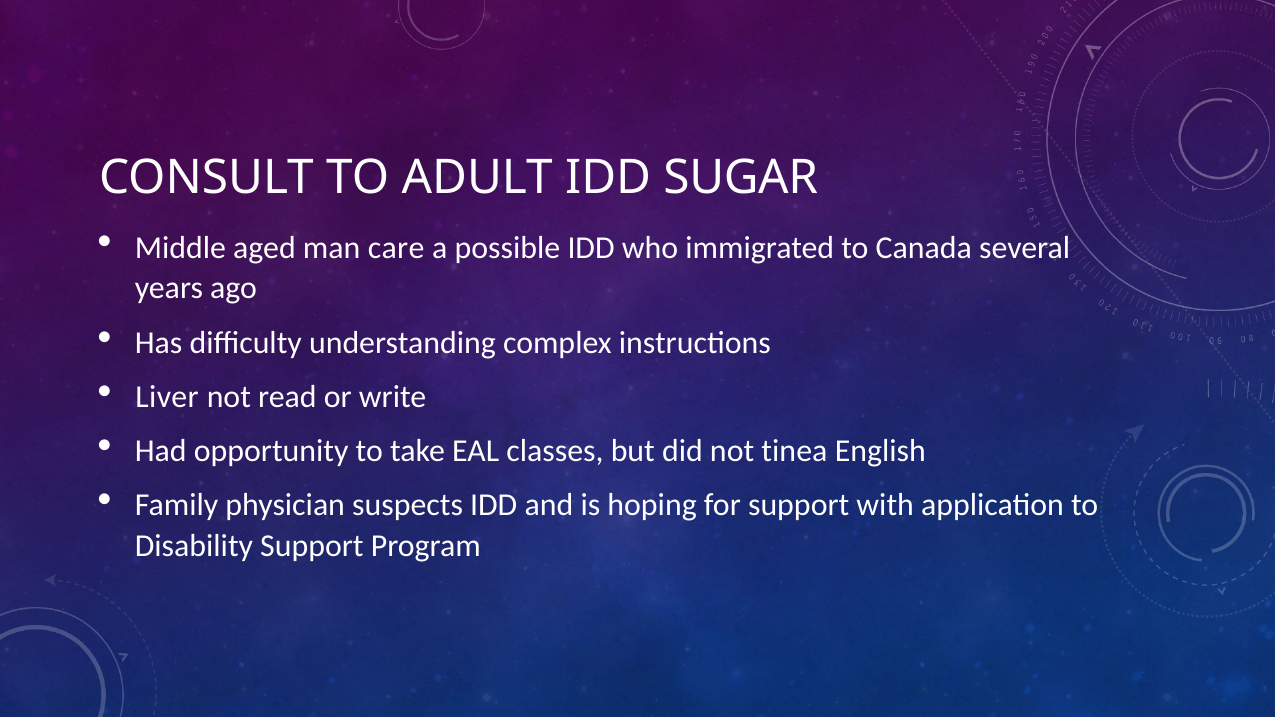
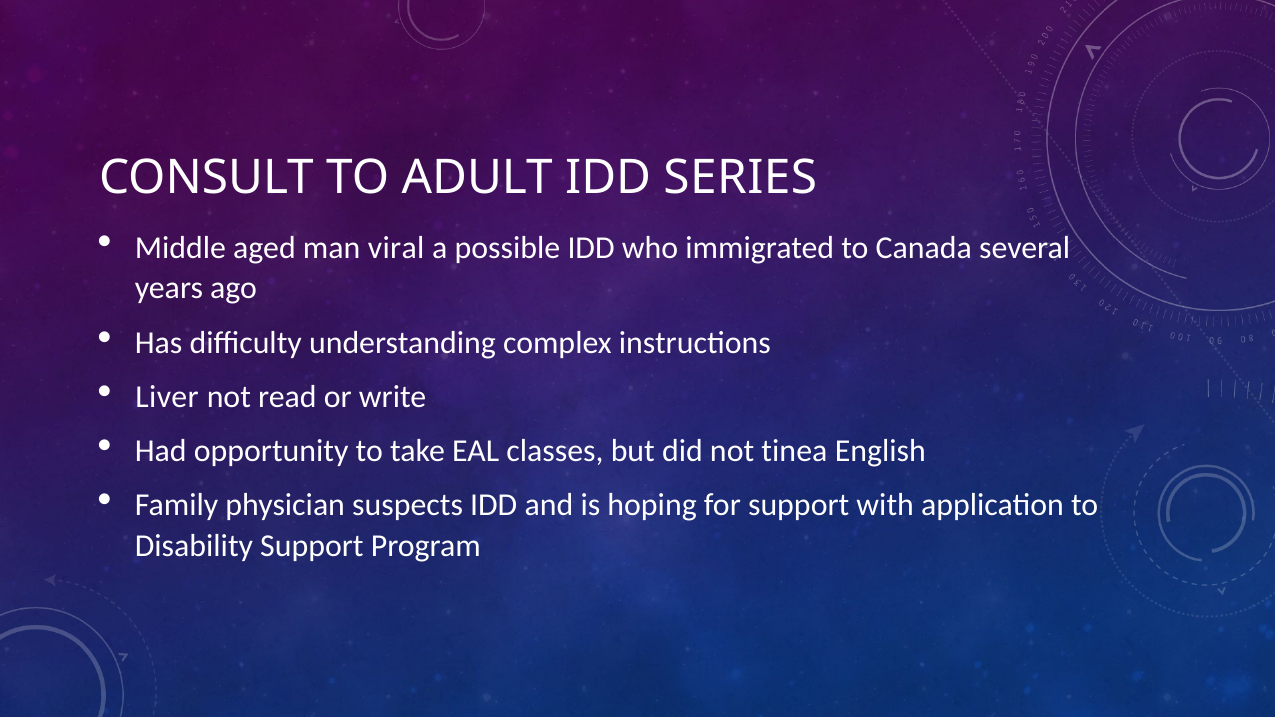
SUGAR: SUGAR -> SERIES
care: care -> viral
